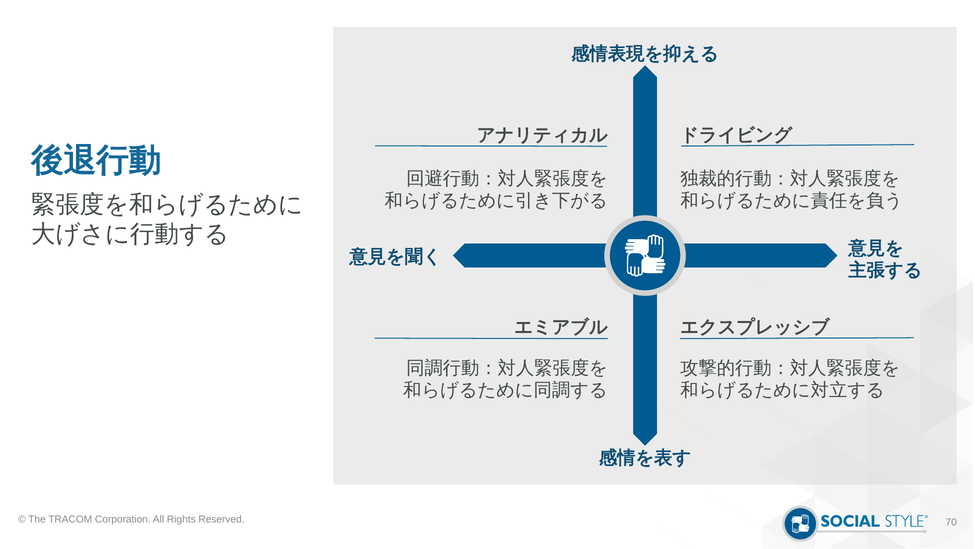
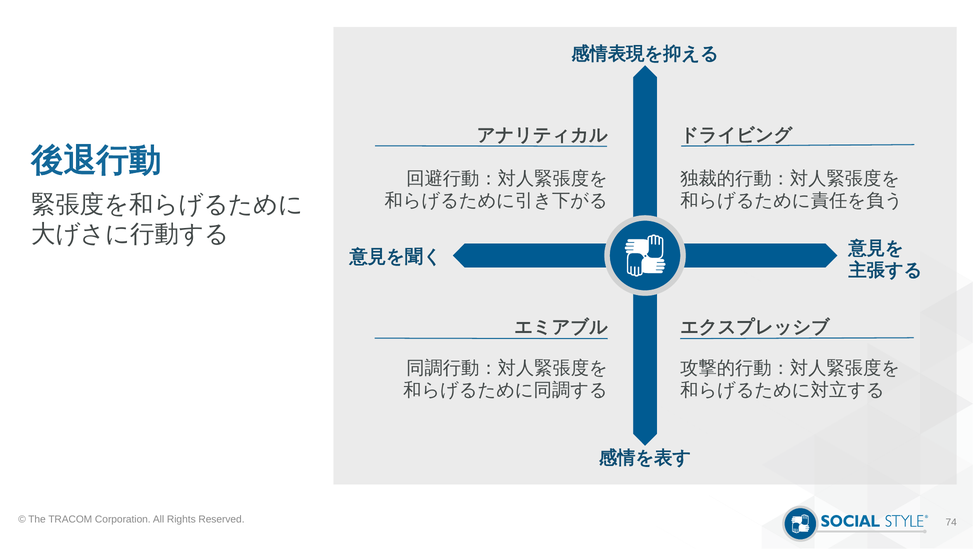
70: 70 -> 74
